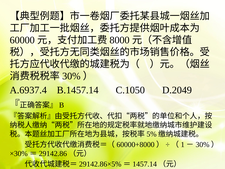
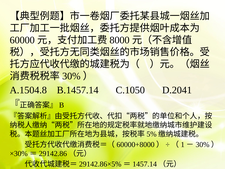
A.6937.4: A.6937.4 -> A.1504.8
D.2049: D.2049 -> D.2041
